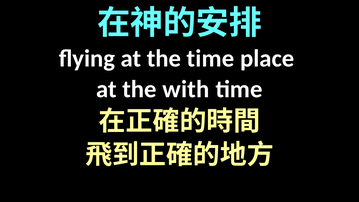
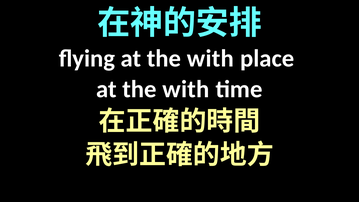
flying at the time: time -> with
